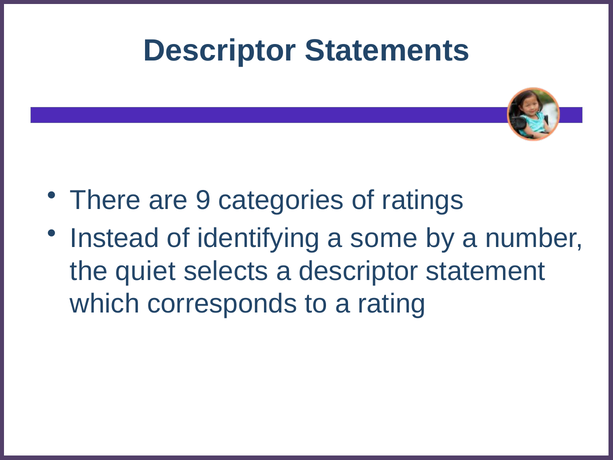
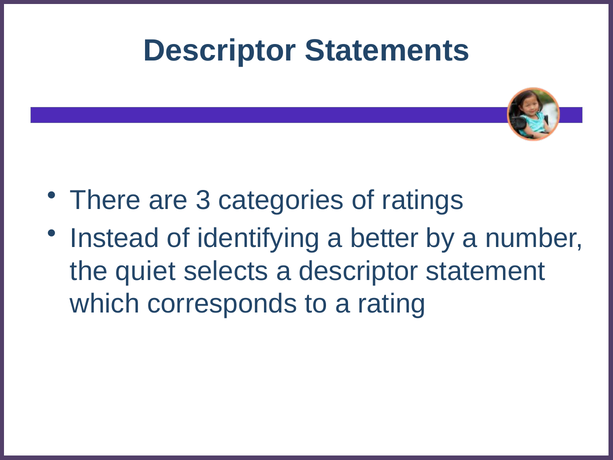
9: 9 -> 3
some: some -> better
